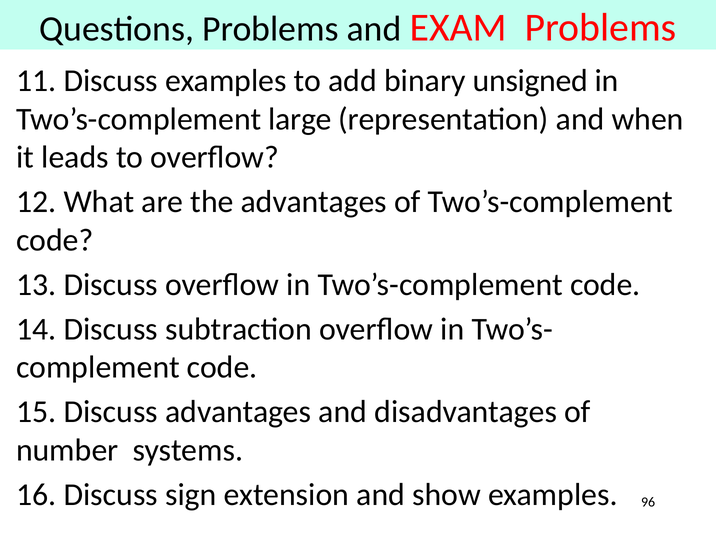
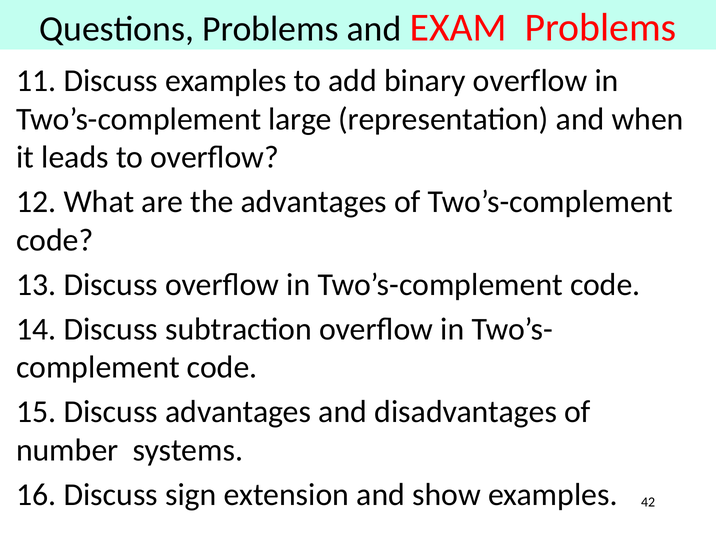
binary unsigned: unsigned -> overflow
96: 96 -> 42
